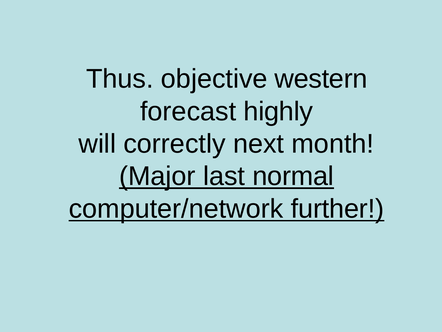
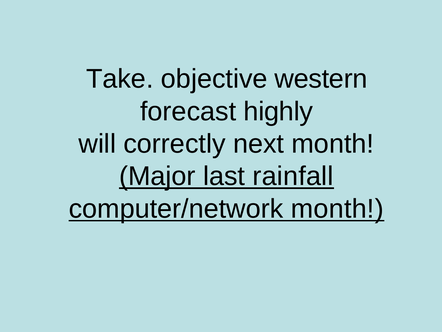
Thus: Thus -> Take
normal: normal -> rainfall
computer/network further: further -> month
